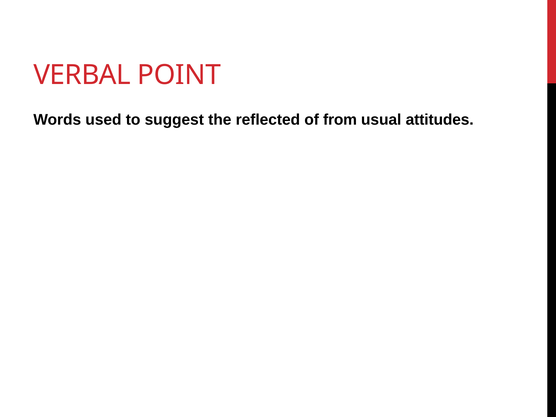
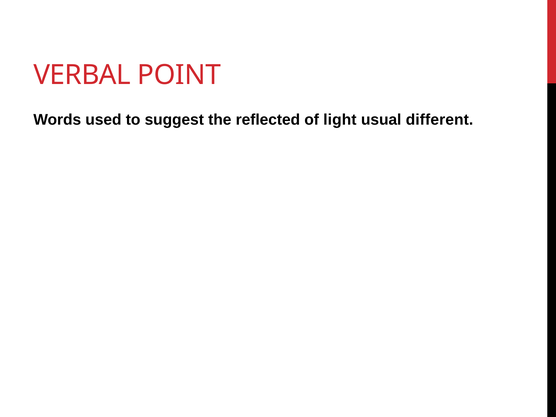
from: from -> light
attitudes: attitudes -> different
